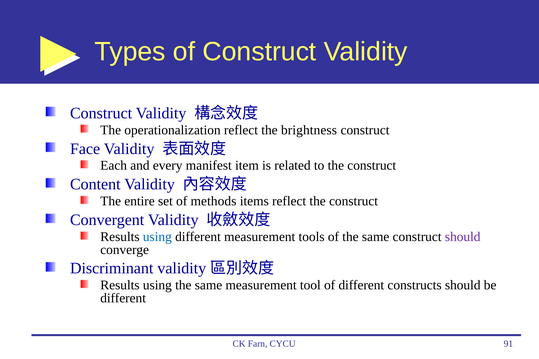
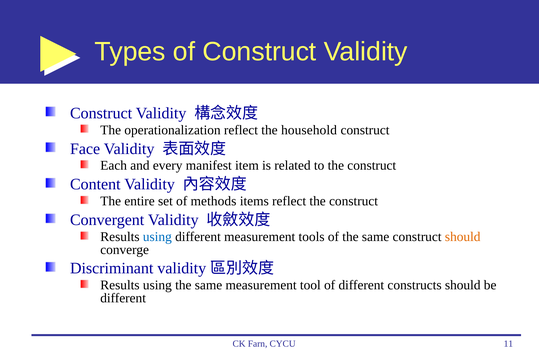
brightness: brightness -> household
should at (463, 237) colour: purple -> orange
91: 91 -> 11
